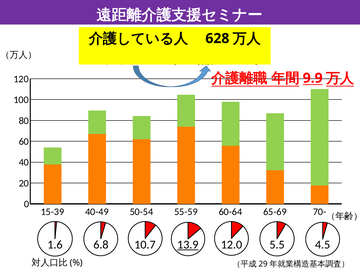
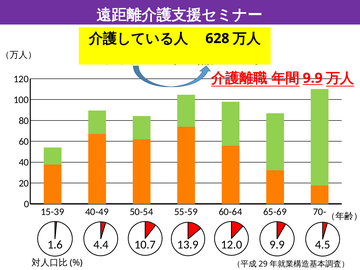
6.8: 6.8 -> 4.4
13.9 underline: present -> none
12.0 5.5: 5.5 -> 9.9
